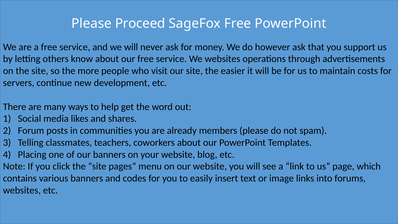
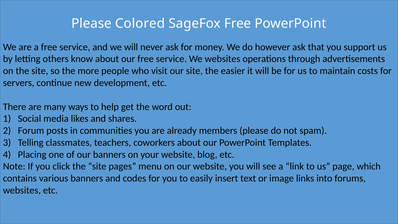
Proceed: Proceed -> Colored
